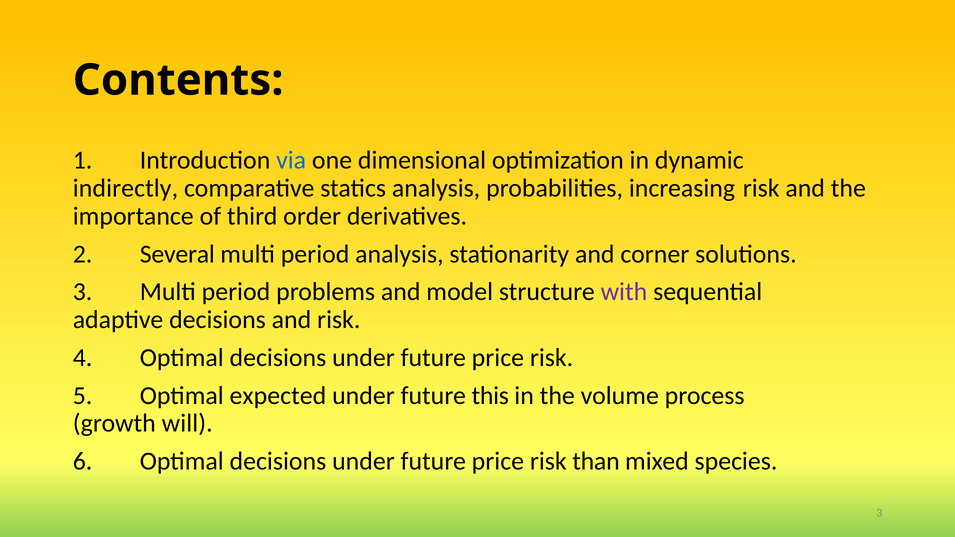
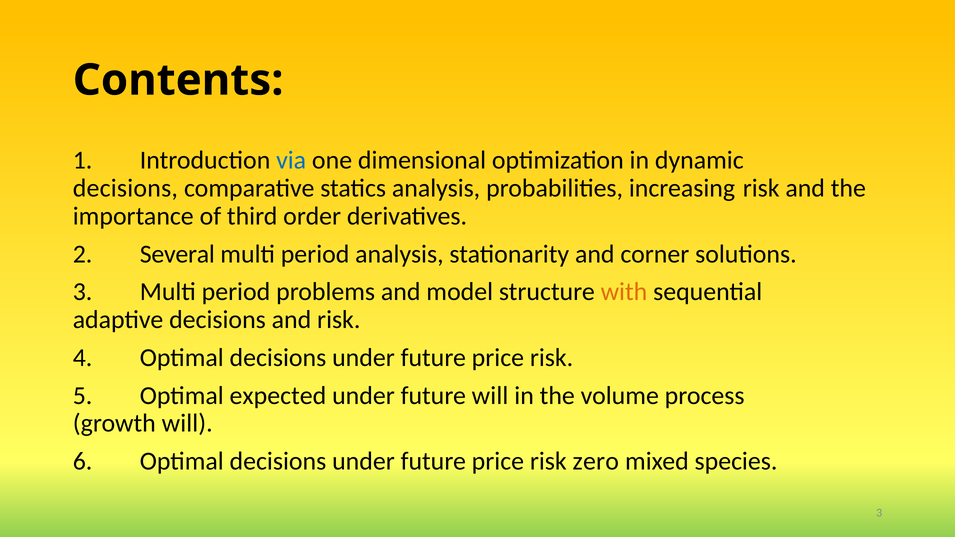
indirectly at (125, 188): indirectly -> decisions
with colour: purple -> orange
future this: this -> will
than: than -> zero
